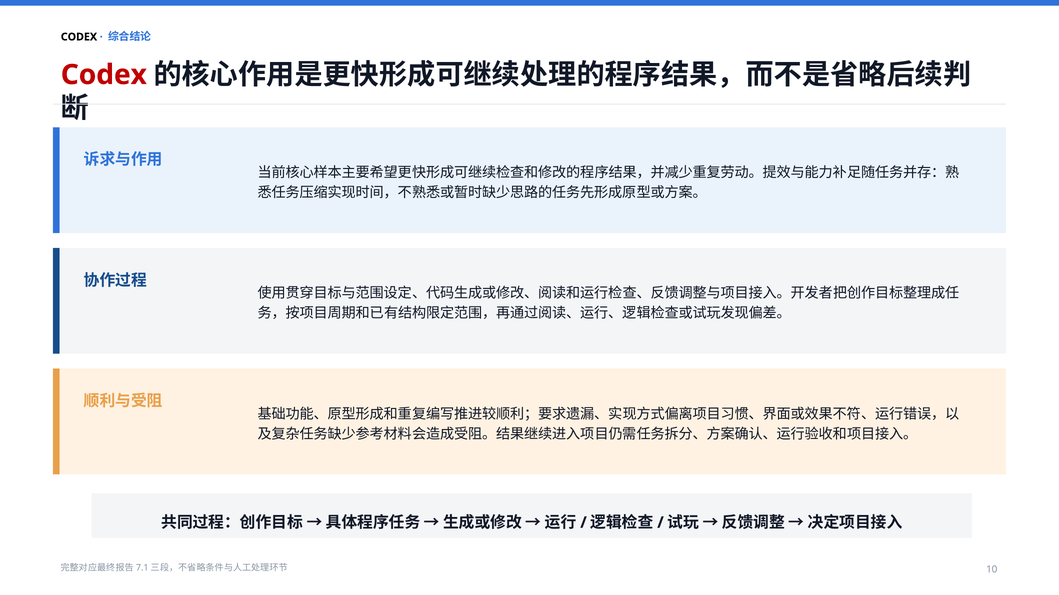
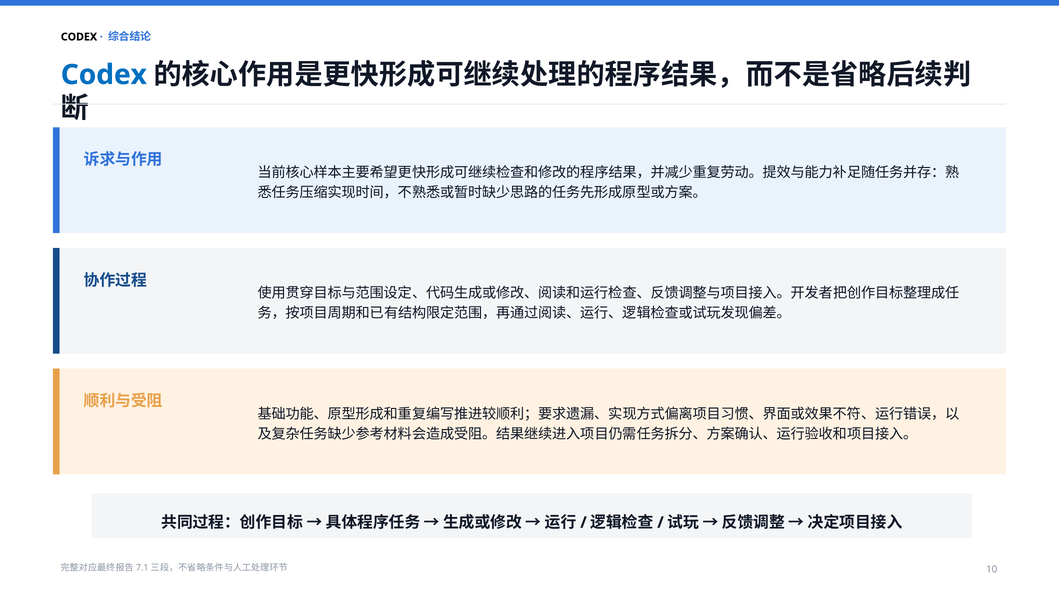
Codex at (104, 75) colour: red -> blue
